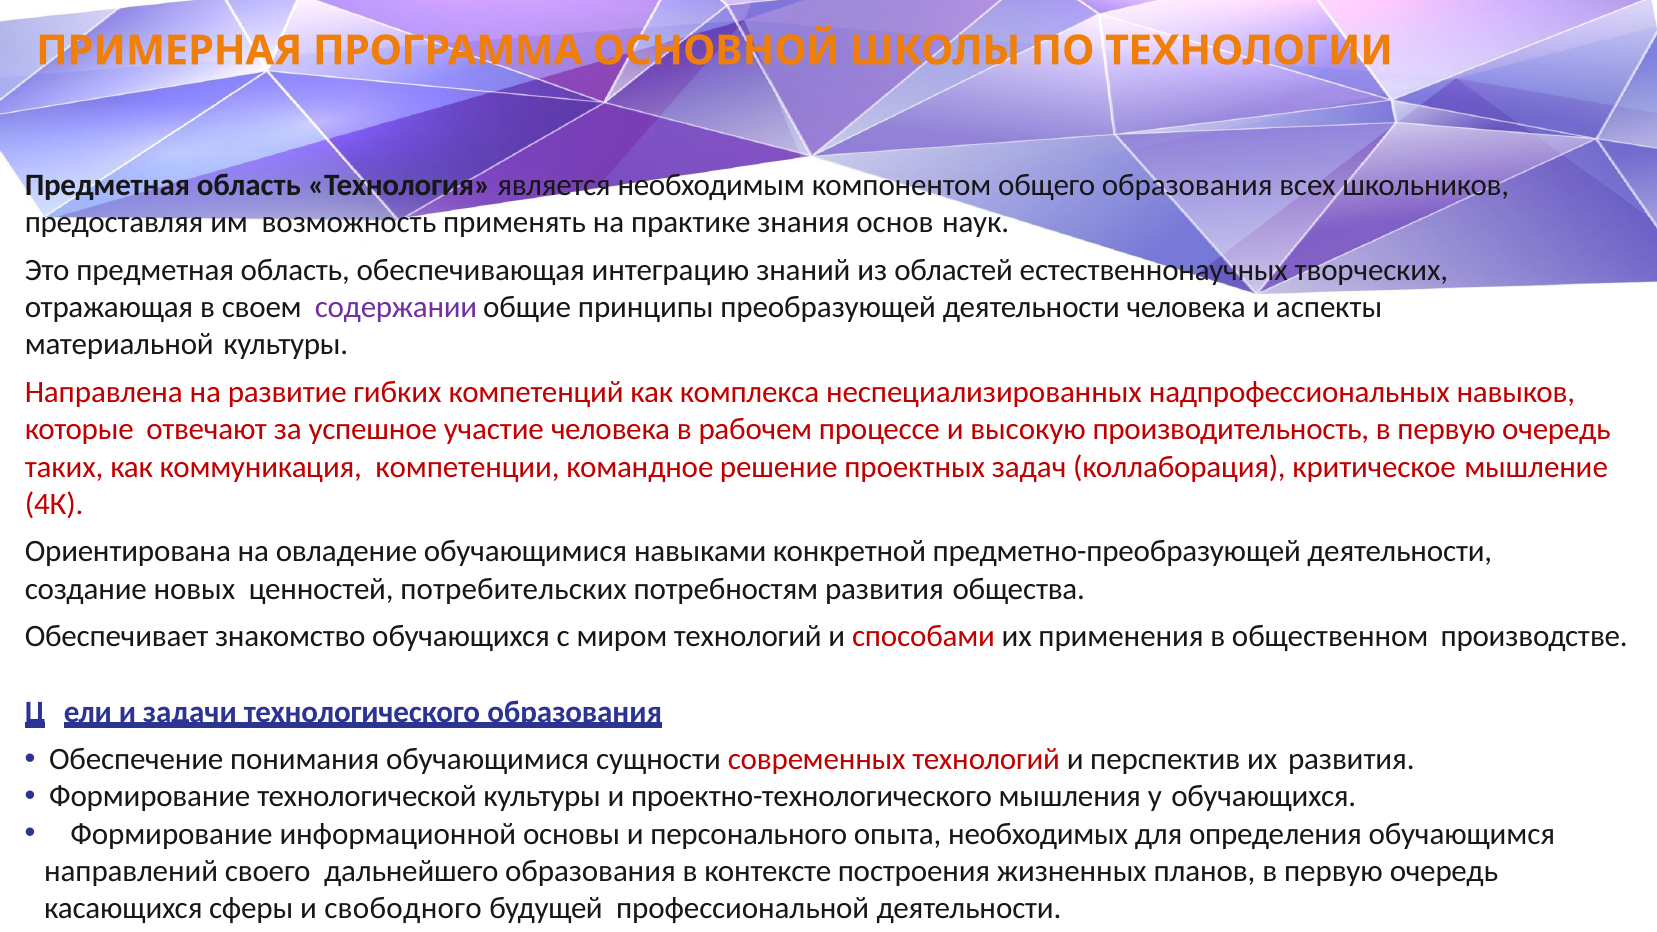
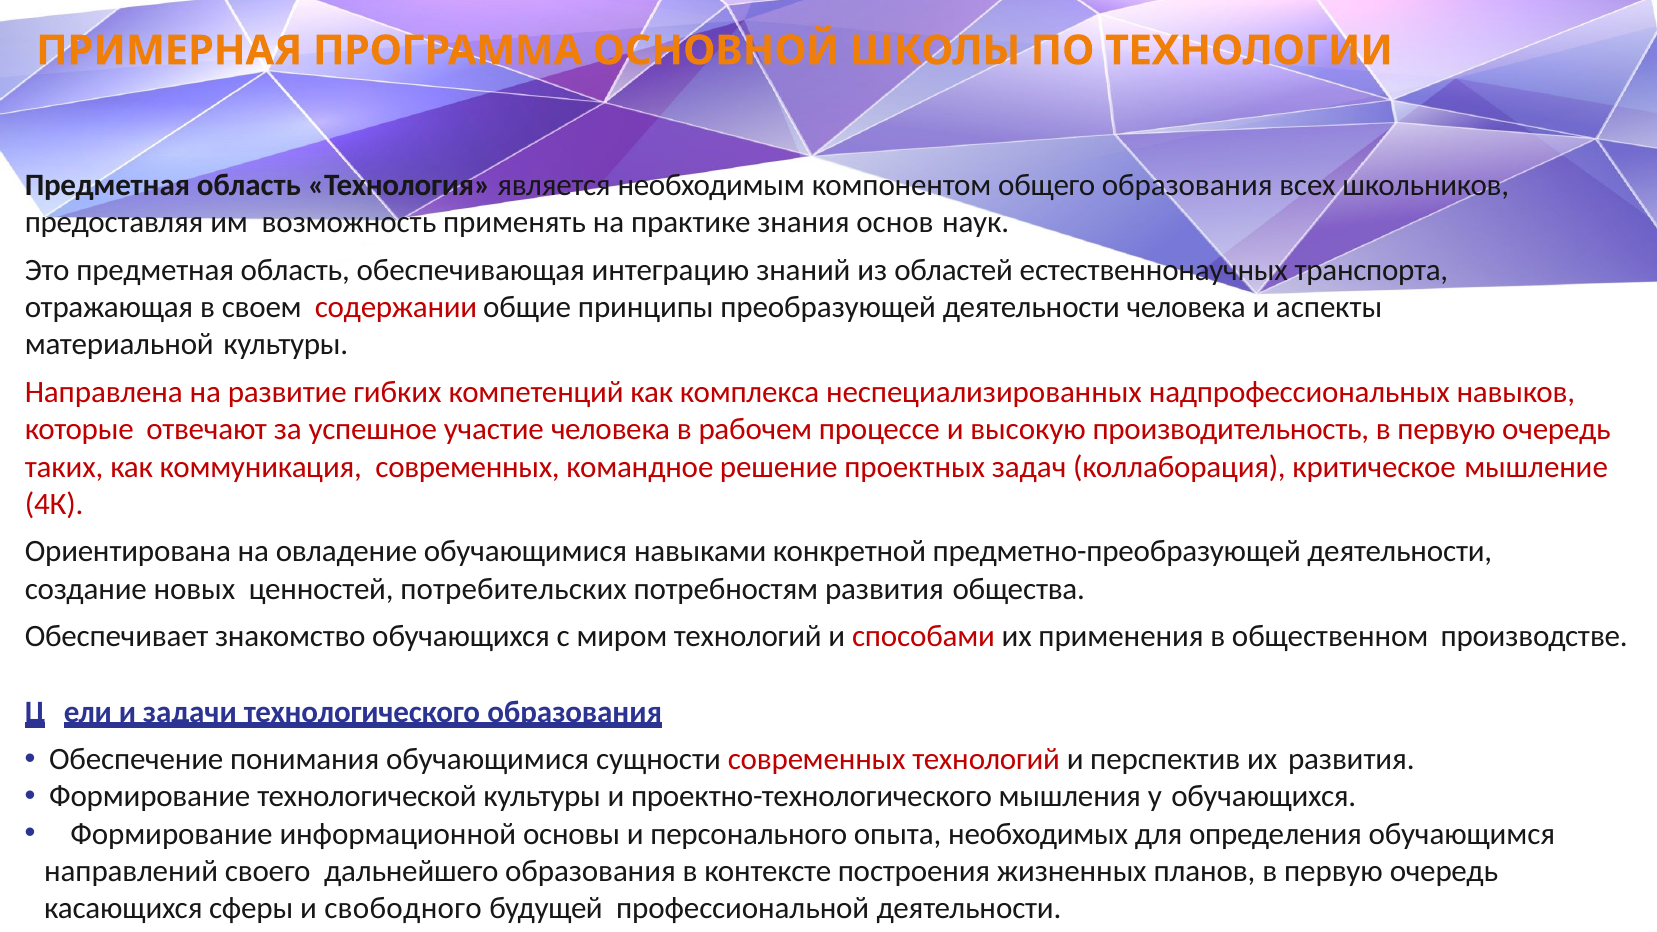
творческих: творческих -> транспорта
содержании colour: purple -> red
коммуникация компетенции: компетенции -> современных
